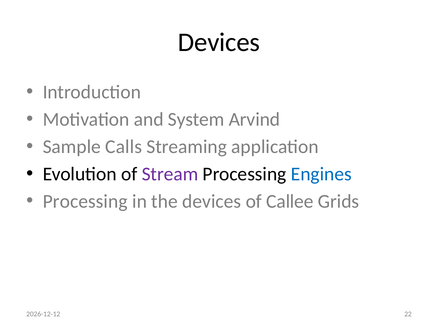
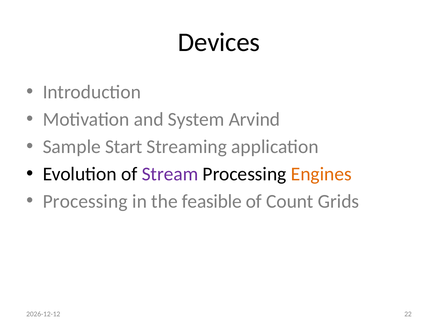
Calls: Calls -> Start
Engines colour: blue -> orange
the devices: devices -> feasible
Callee: Callee -> Count
